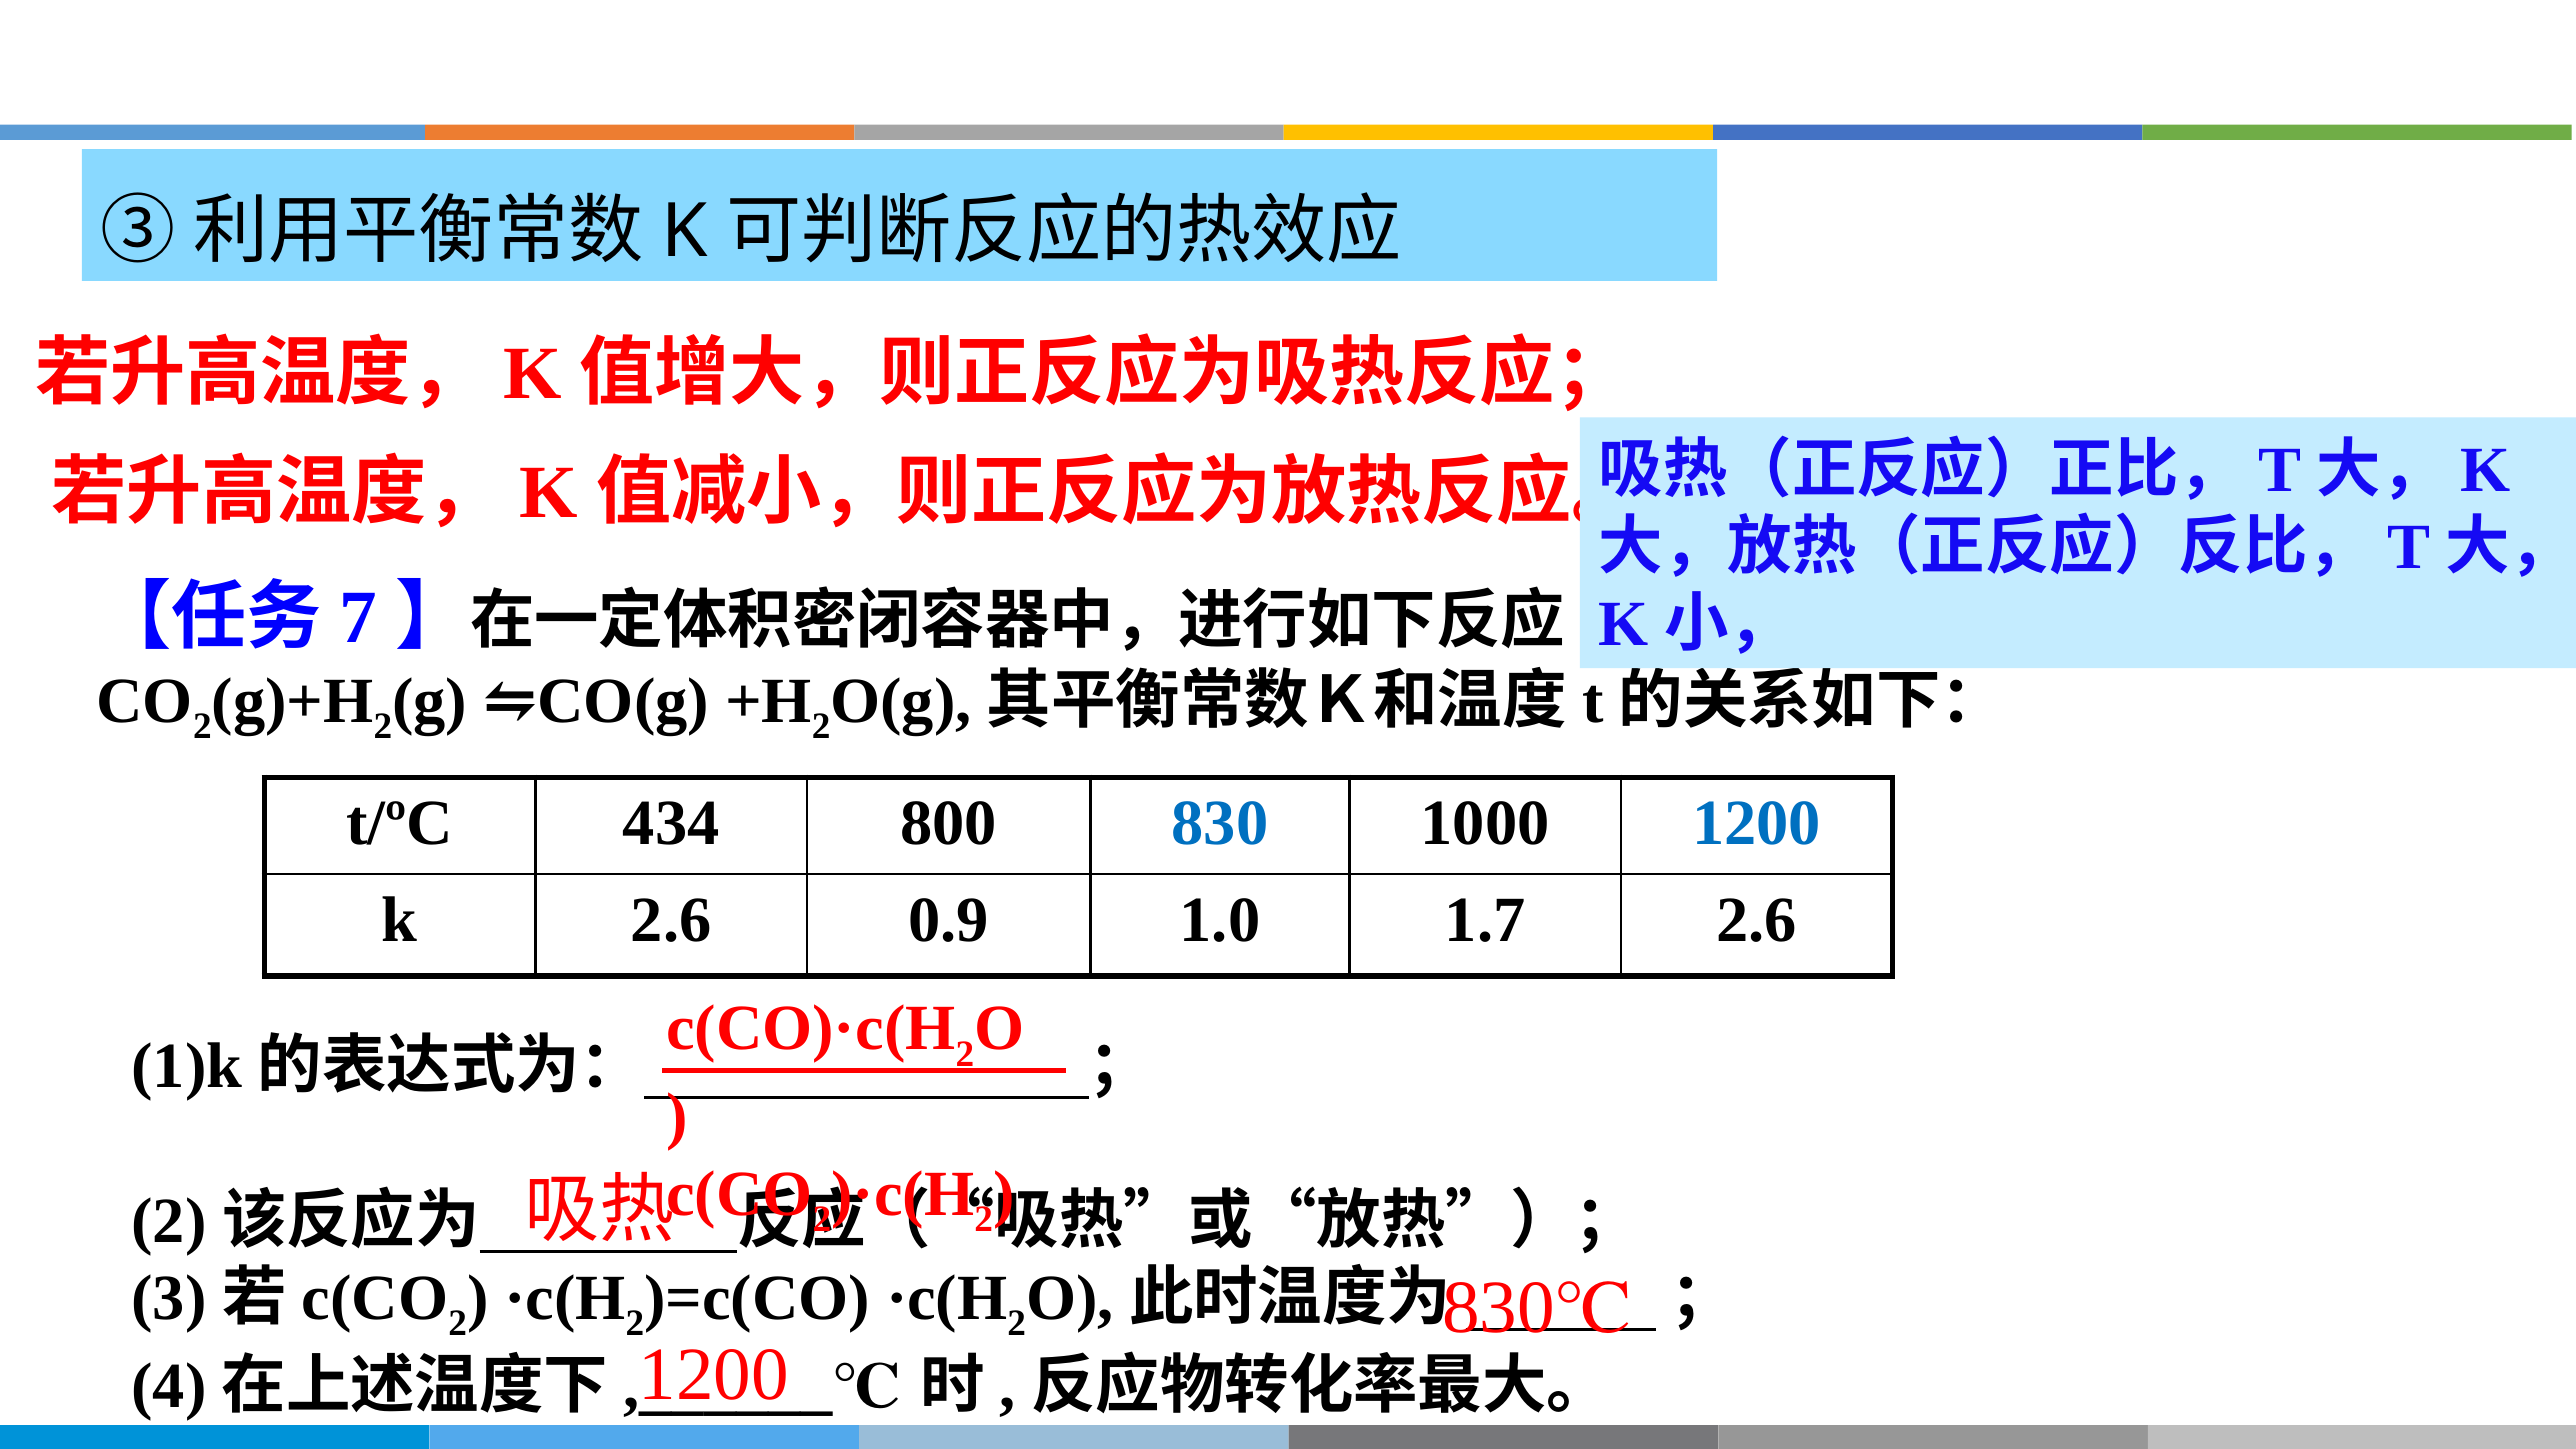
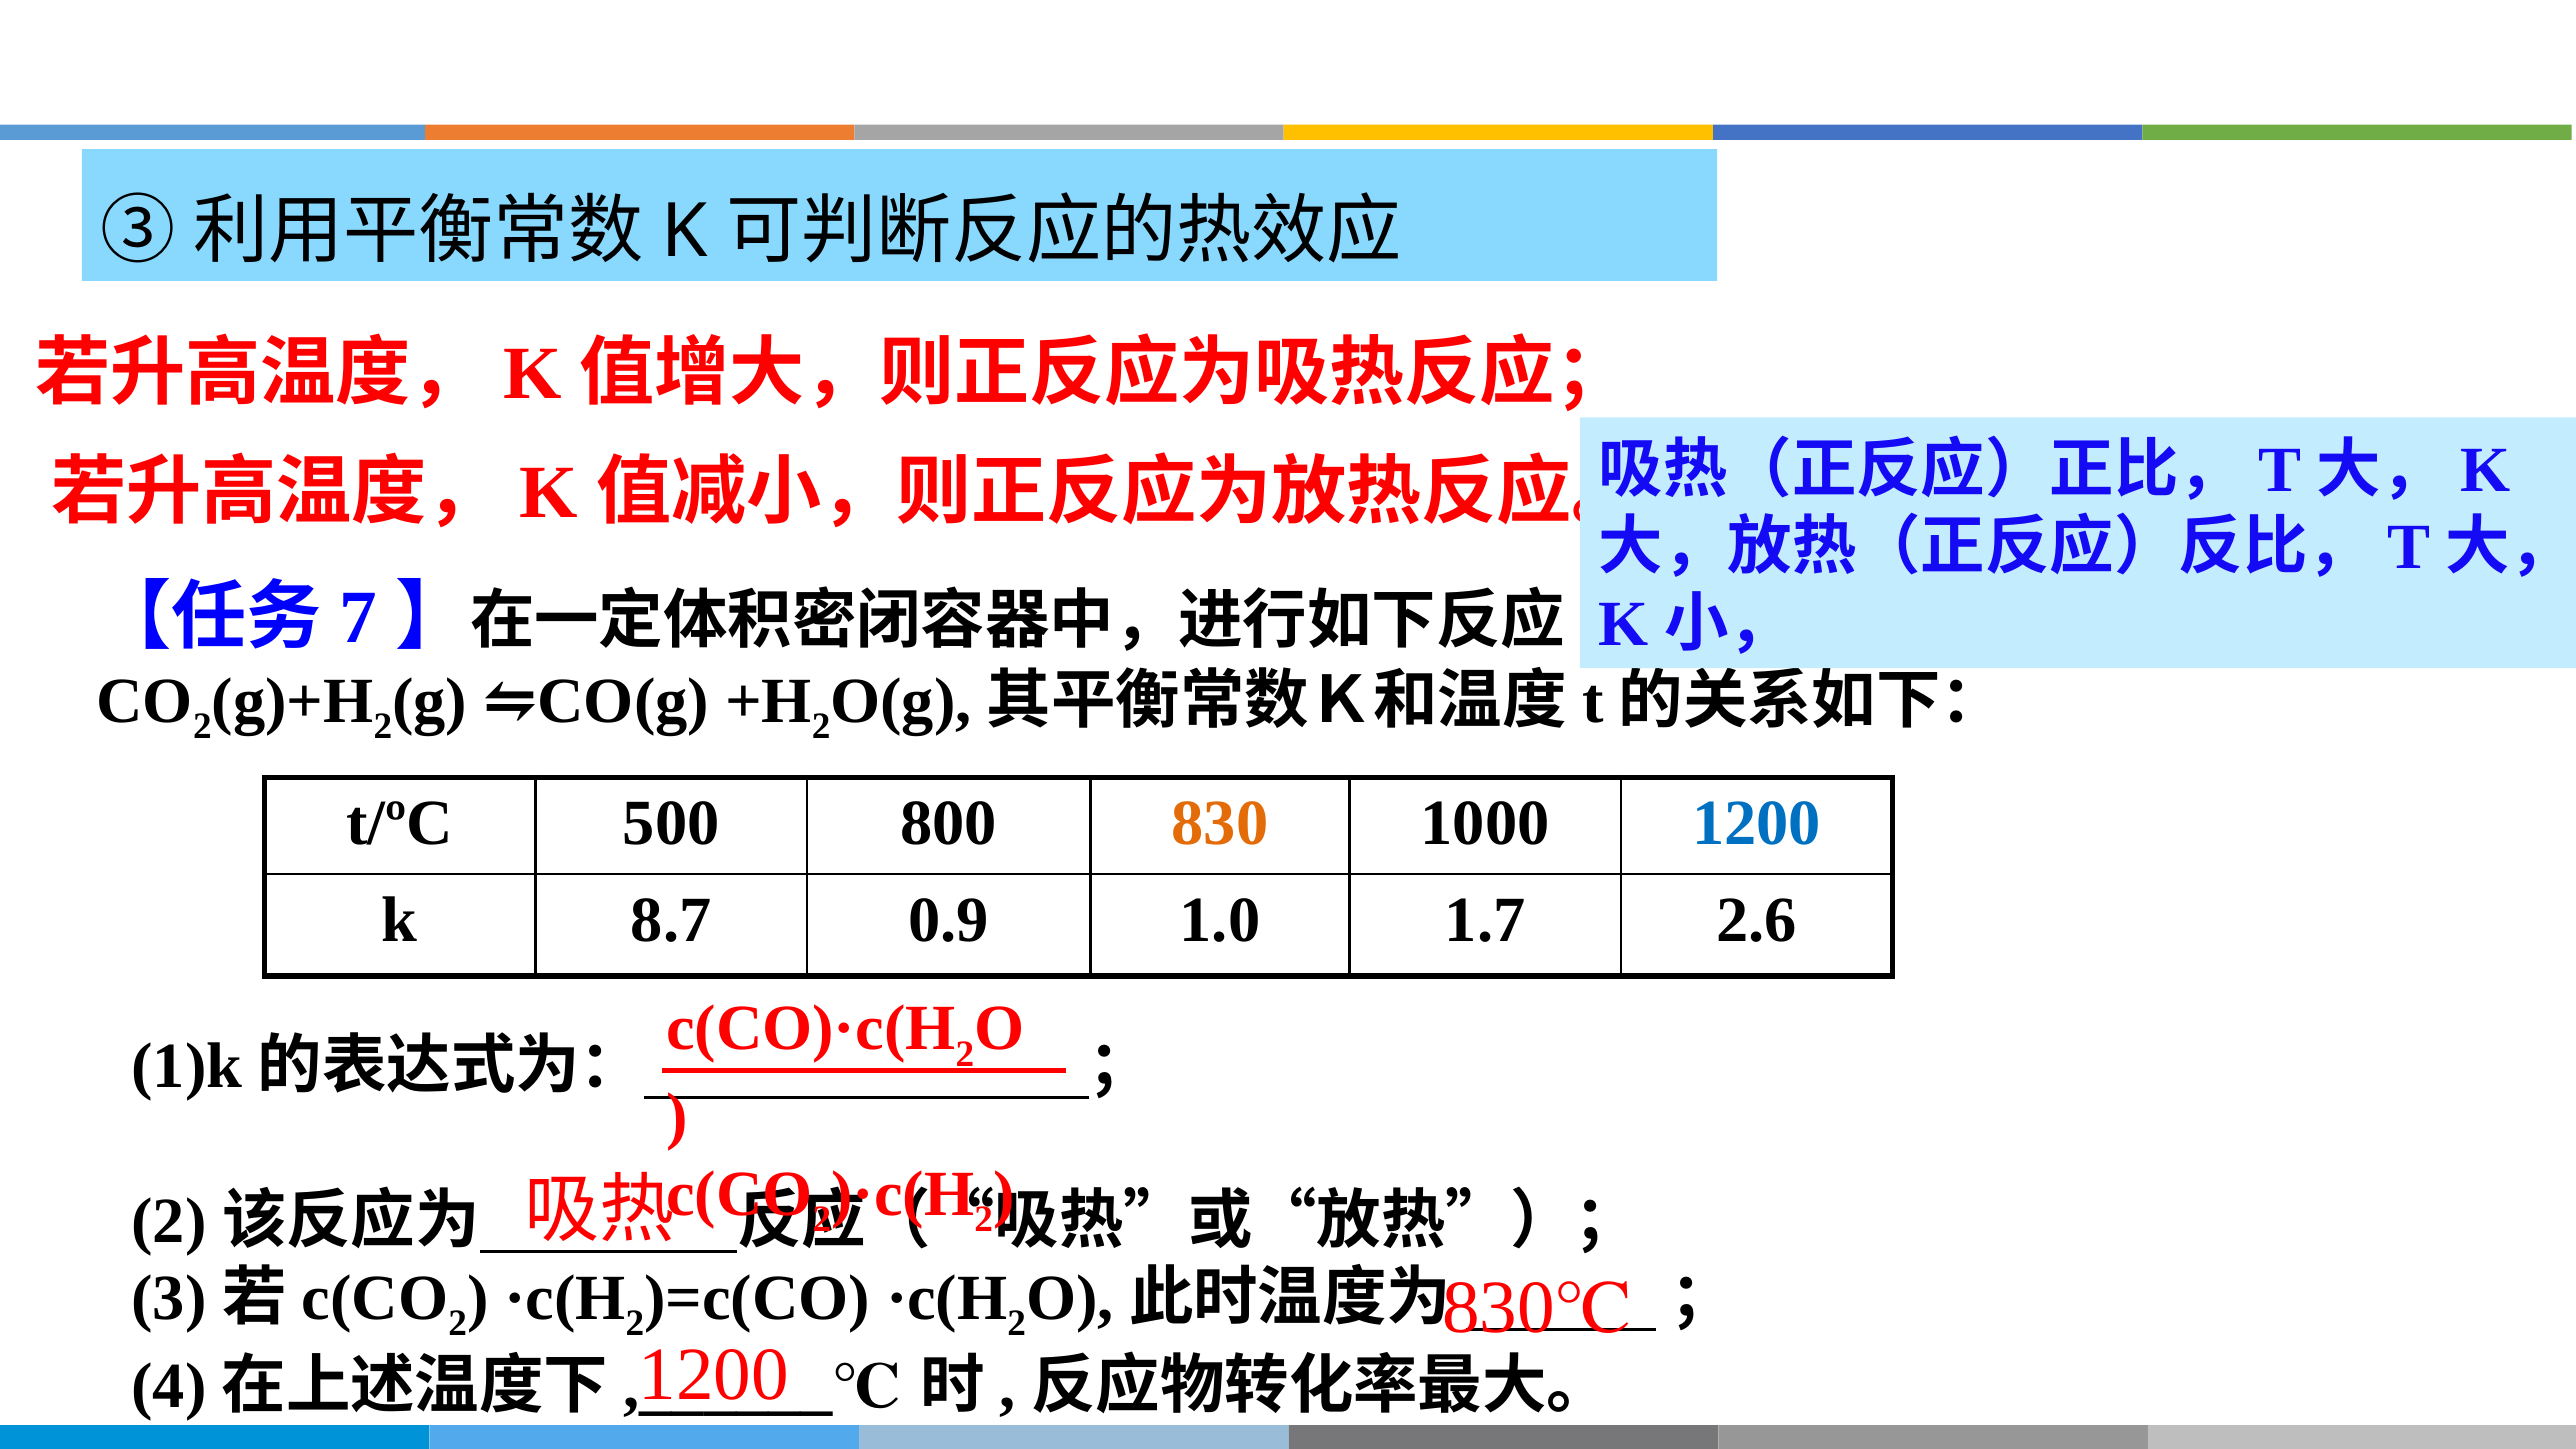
434: 434 -> 500
830 colour: blue -> orange
k 2.6: 2.6 -> 8.7
